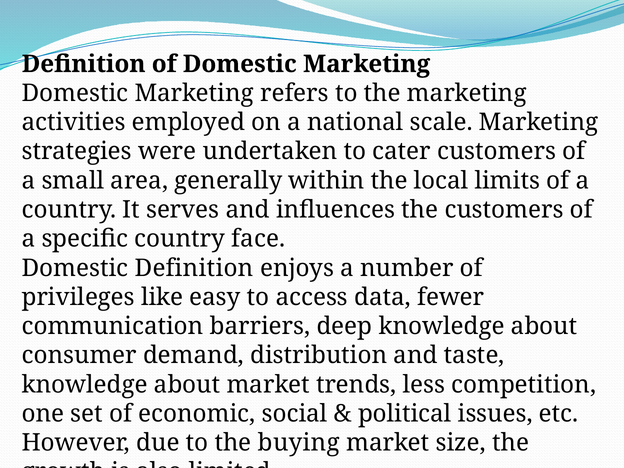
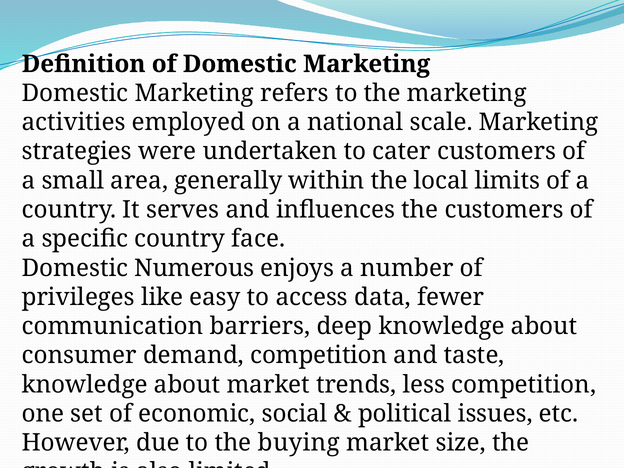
Domestic Definition: Definition -> Numerous
demand distribution: distribution -> competition
